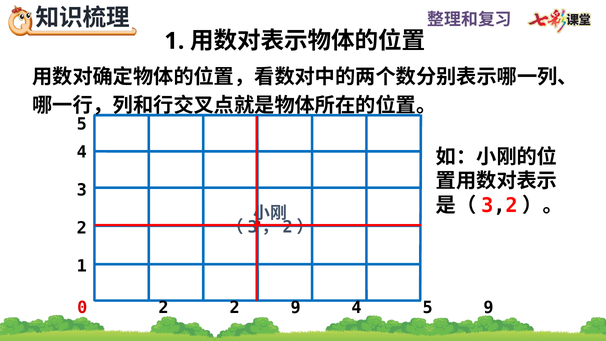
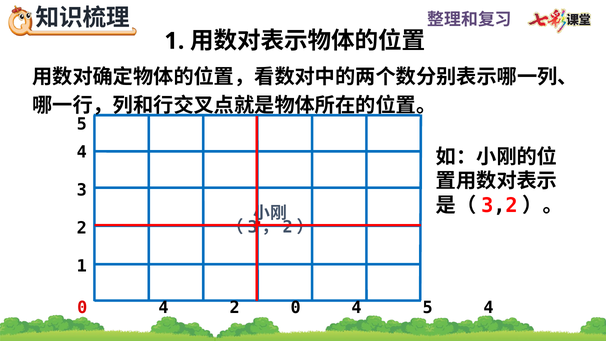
2 at (164, 308): 2 -> 4
2 9: 9 -> 0
5 9: 9 -> 4
